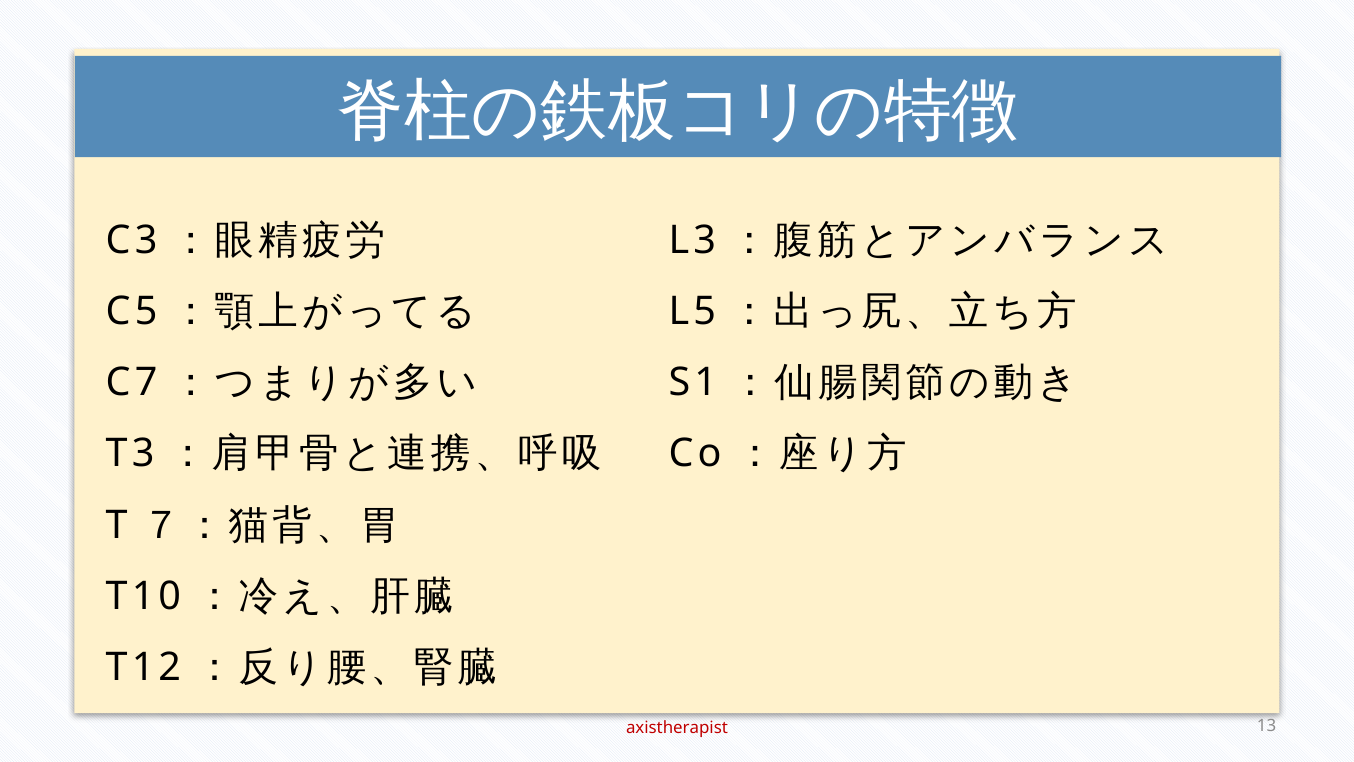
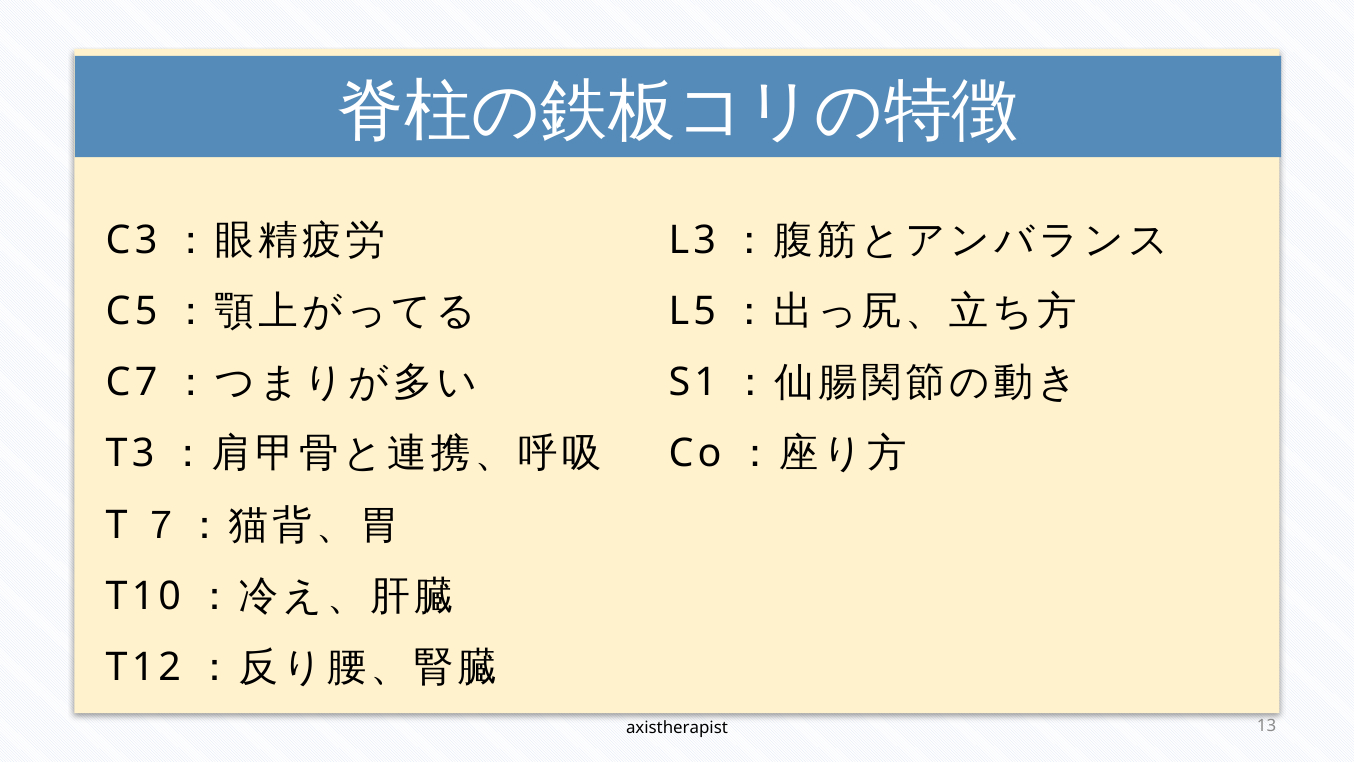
axistherapist colour: red -> black
